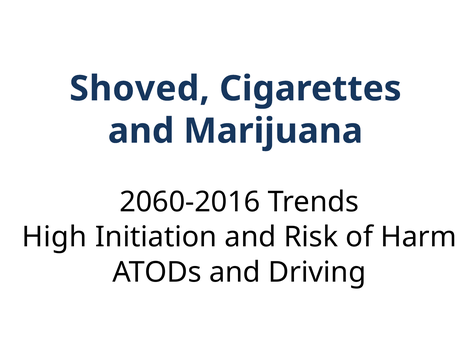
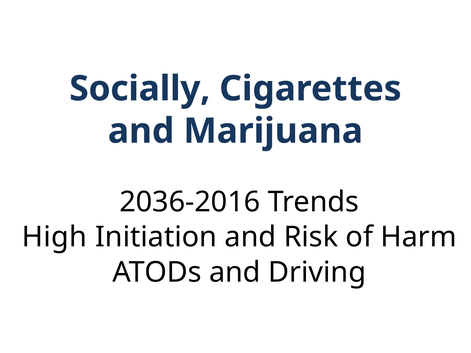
Shoved: Shoved -> Socially
2060-2016: 2060-2016 -> 2036-2016
